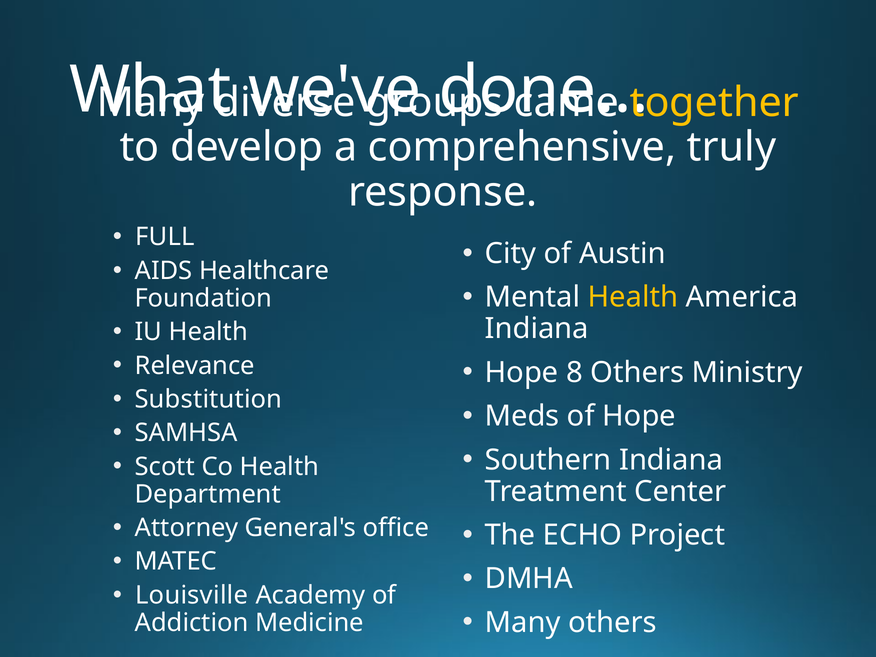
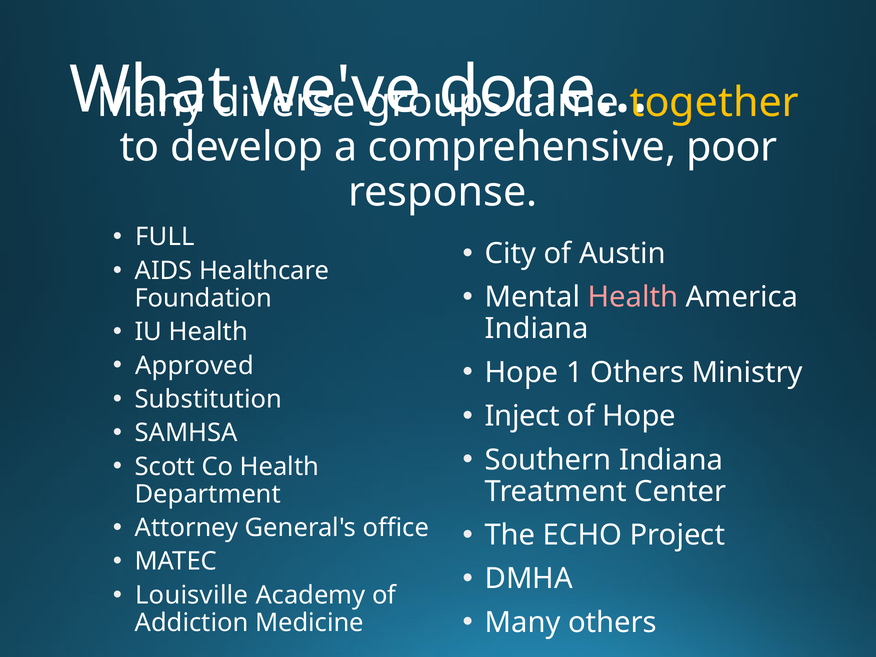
truly: truly -> poor
Health at (633, 297) colour: yellow -> pink
Relevance: Relevance -> Approved
8: 8 -> 1
Meds: Meds -> Inject
